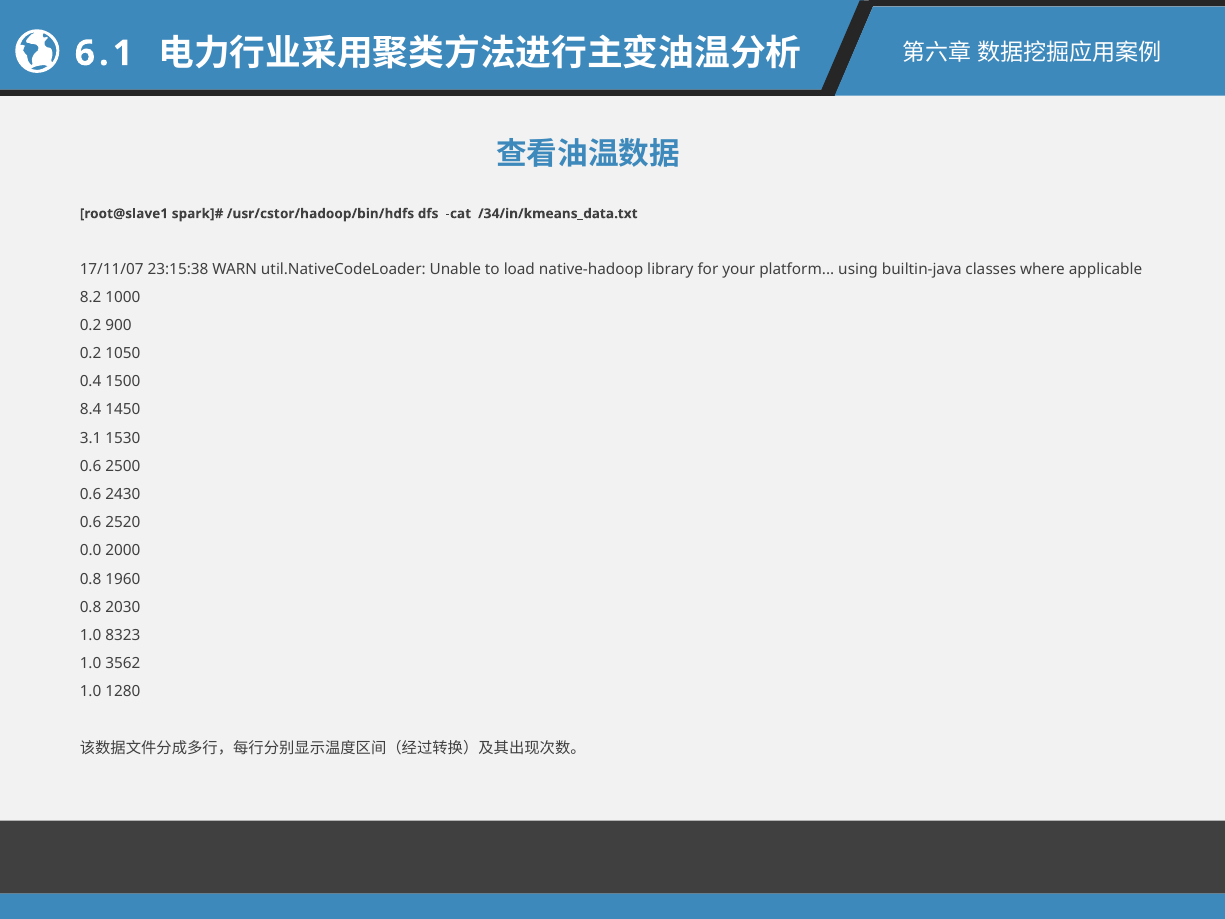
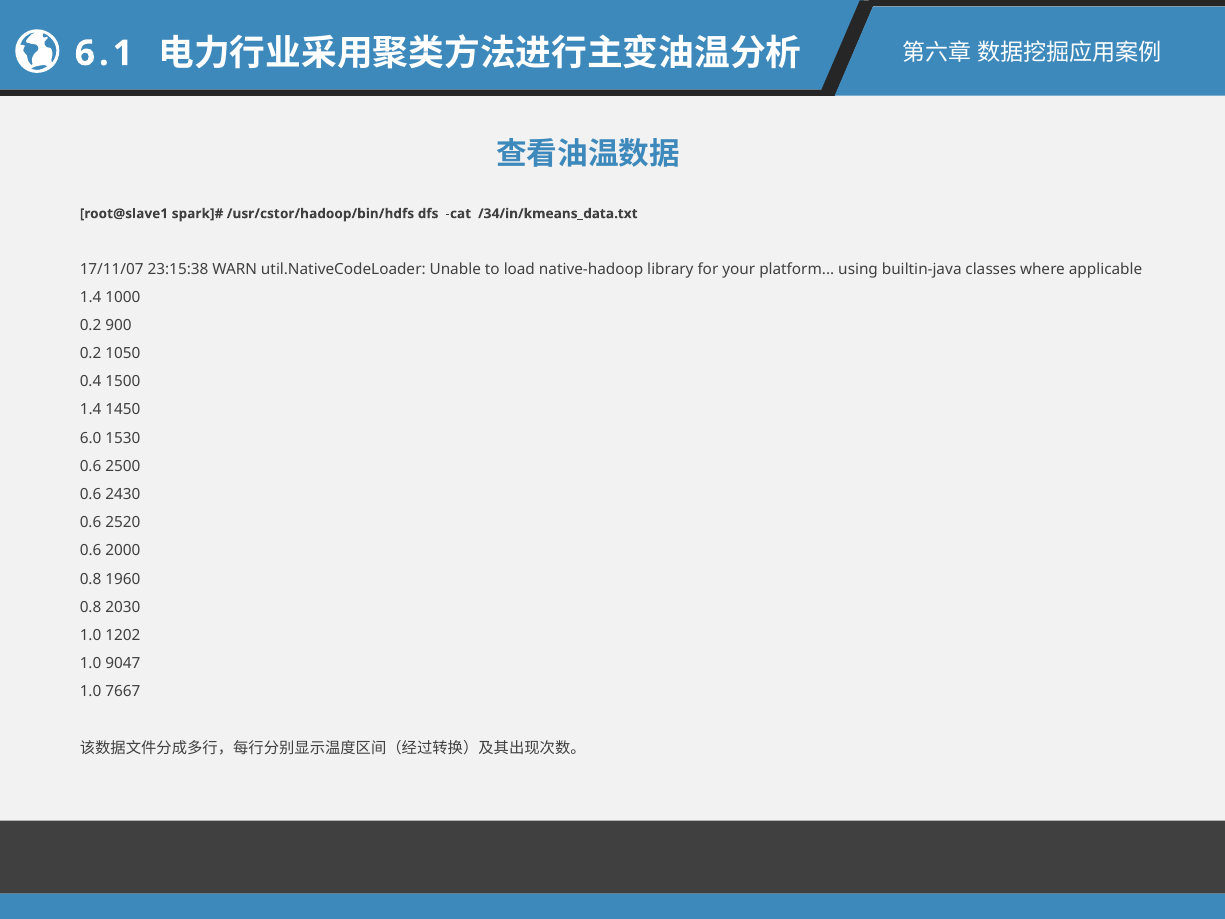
8.2 at (91, 297): 8.2 -> 1.4
8.4 at (91, 410): 8.4 -> 1.4
3.1: 3.1 -> 6.0
0.0 at (91, 551): 0.0 -> 0.6
8323: 8323 -> 1202
3562: 3562 -> 9047
1280: 1280 -> 7667
